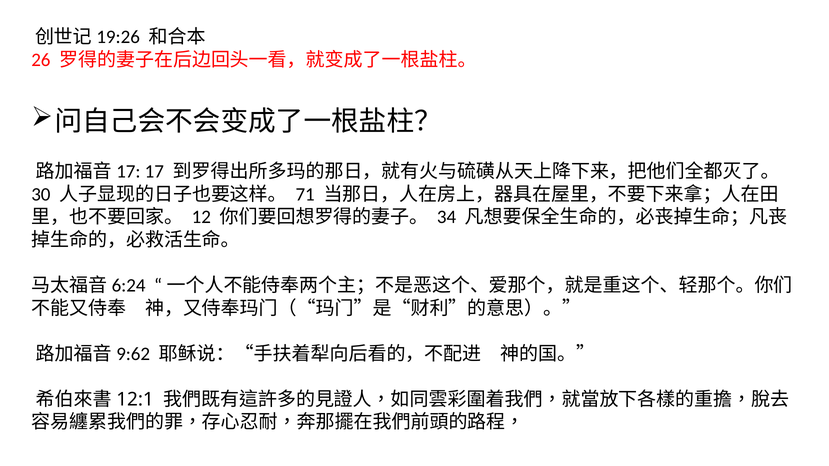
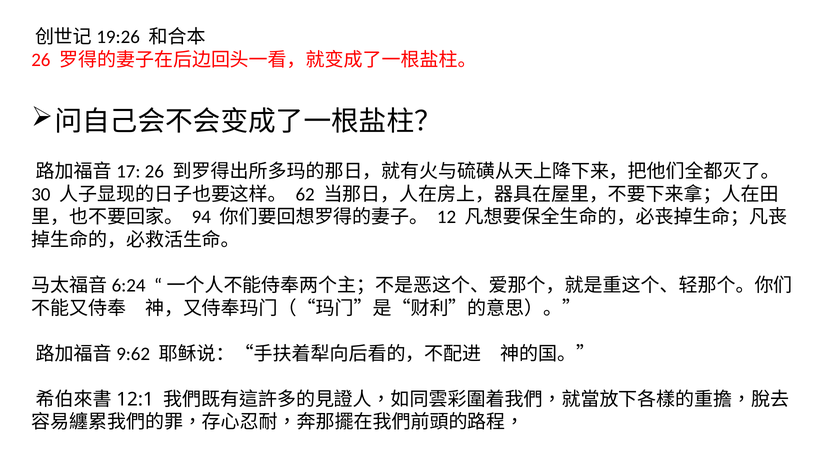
17 at (154, 172): 17 -> 26
71: 71 -> 62
12: 12 -> 94
34: 34 -> 12
